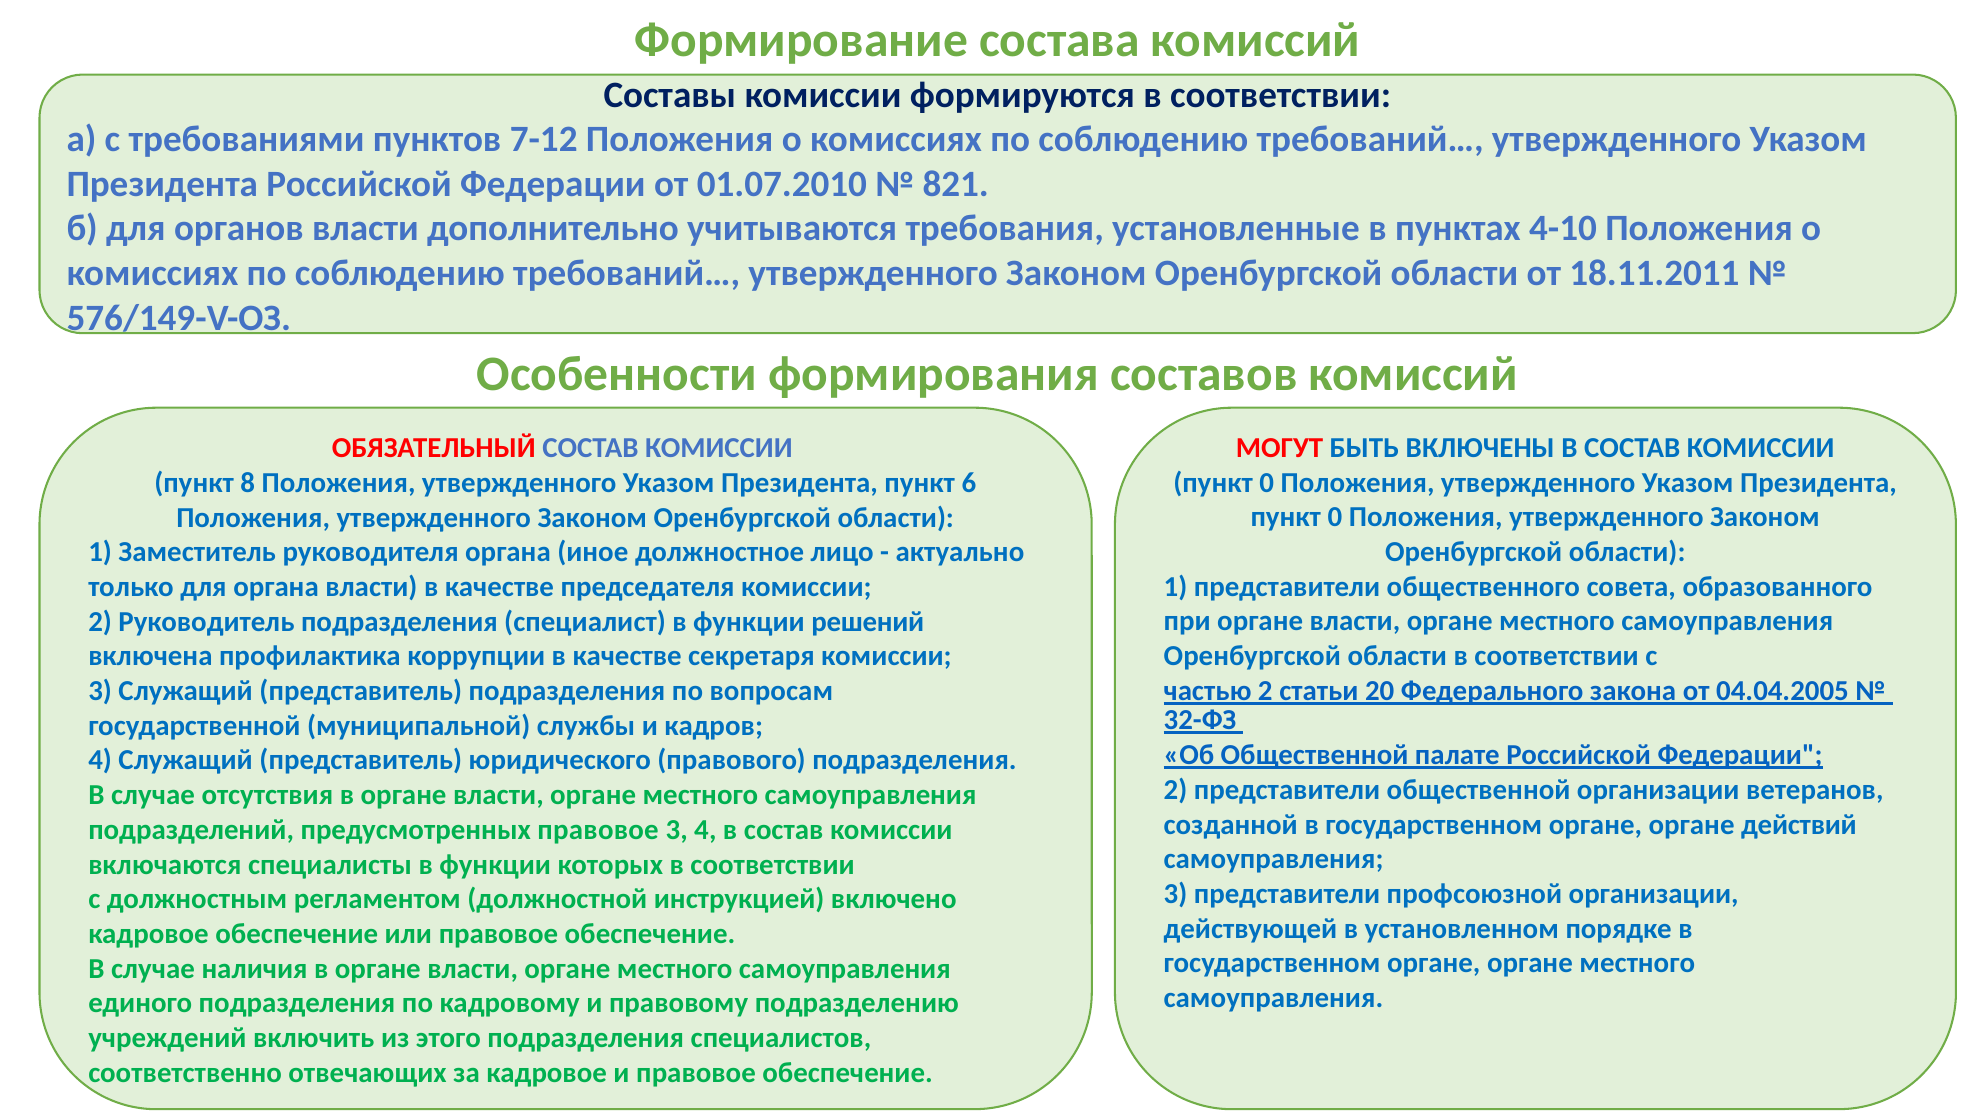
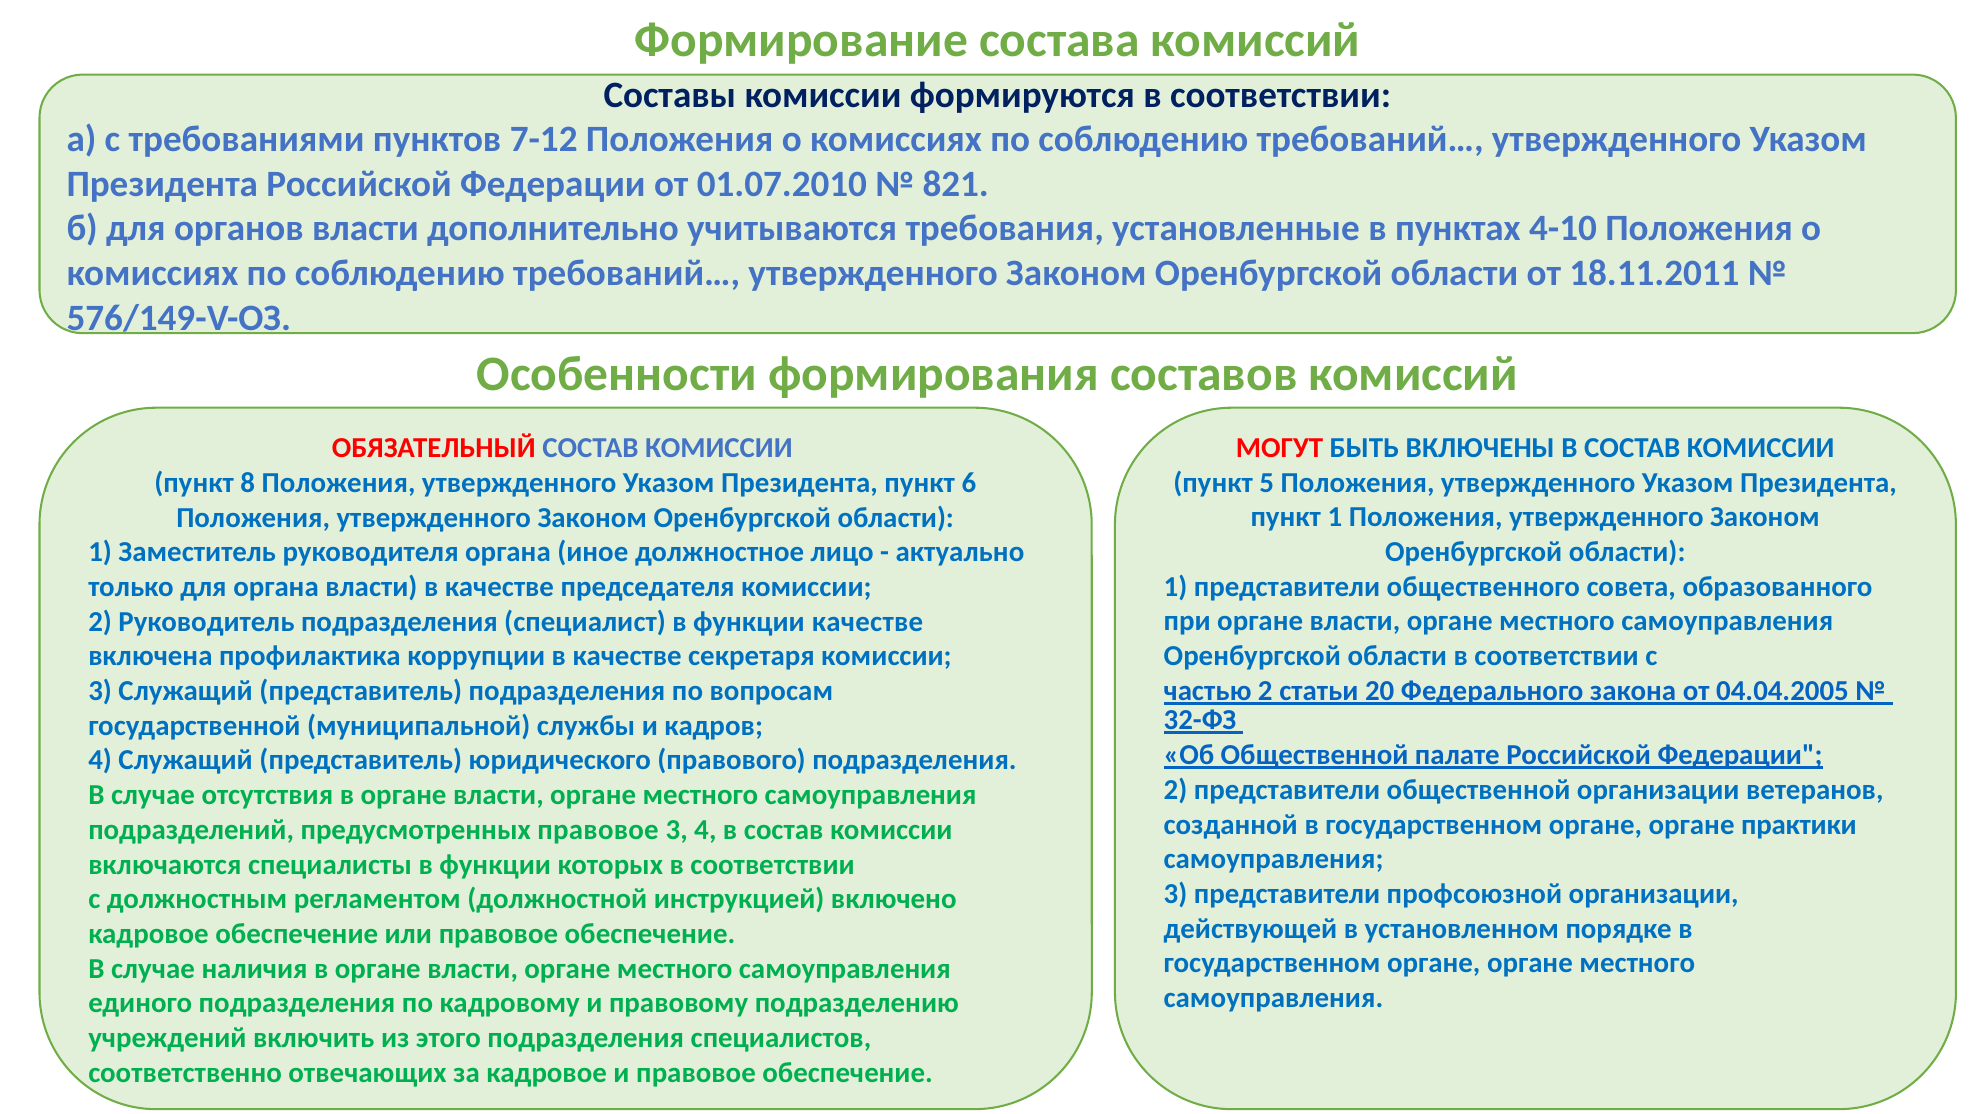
0 at (1267, 483): 0 -> 5
0 at (1335, 517): 0 -> 1
функции решений: решений -> качестве
действий: действий -> практики
